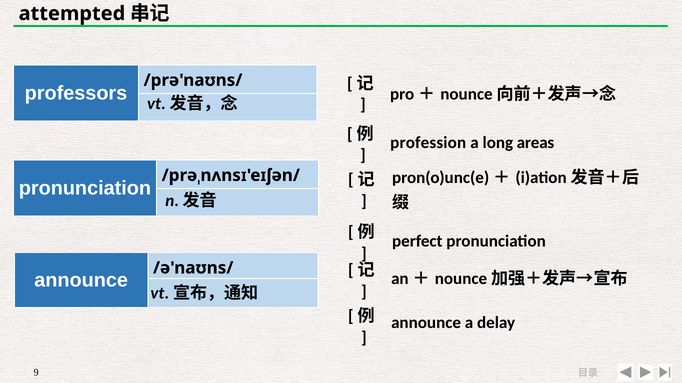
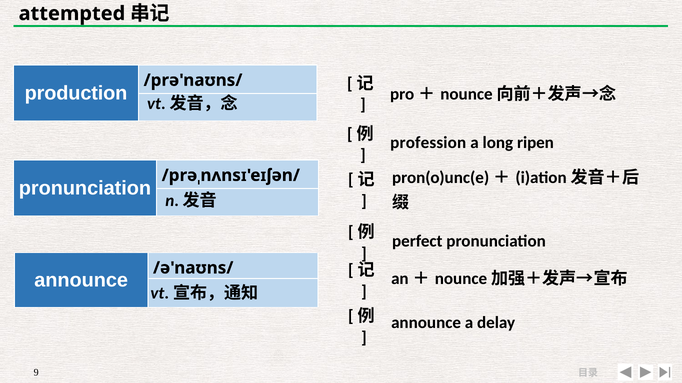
professors: professors -> production
areas: areas -> ripen
